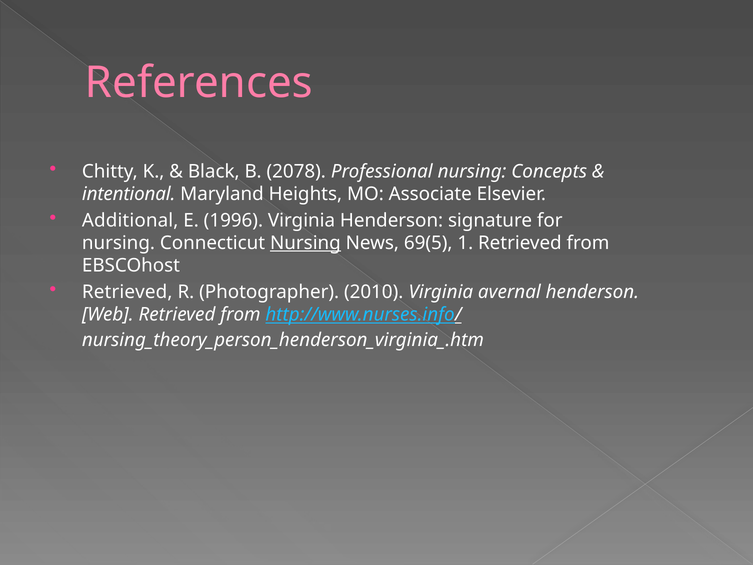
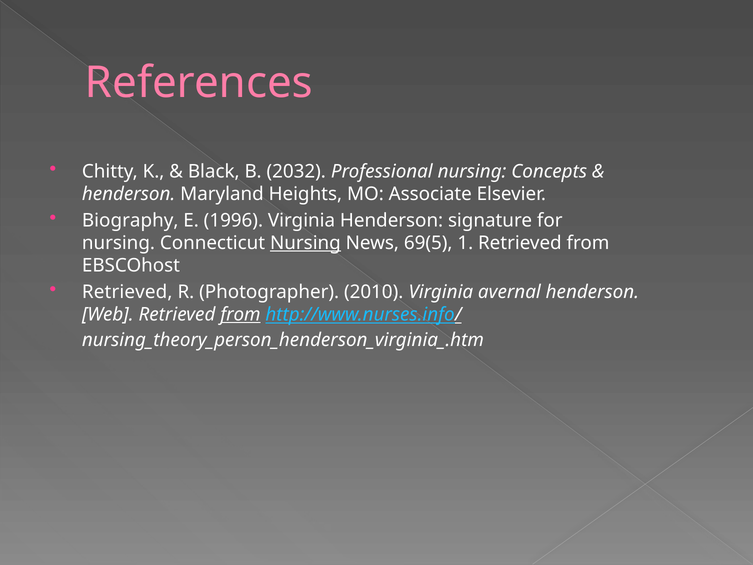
2078: 2078 -> 2032
intentional at (129, 194): intentional -> henderson
Additional: Additional -> Biography
from at (240, 314) underline: none -> present
